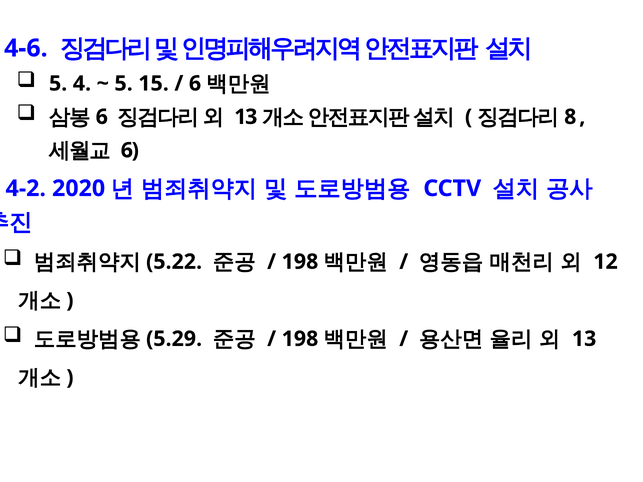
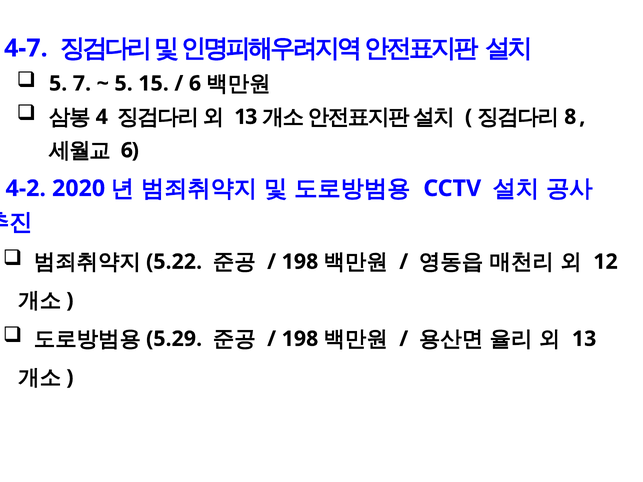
4-6: 4-6 -> 4-7
4: 4 -> 7
6 at (102, 117): 6 -> 4
